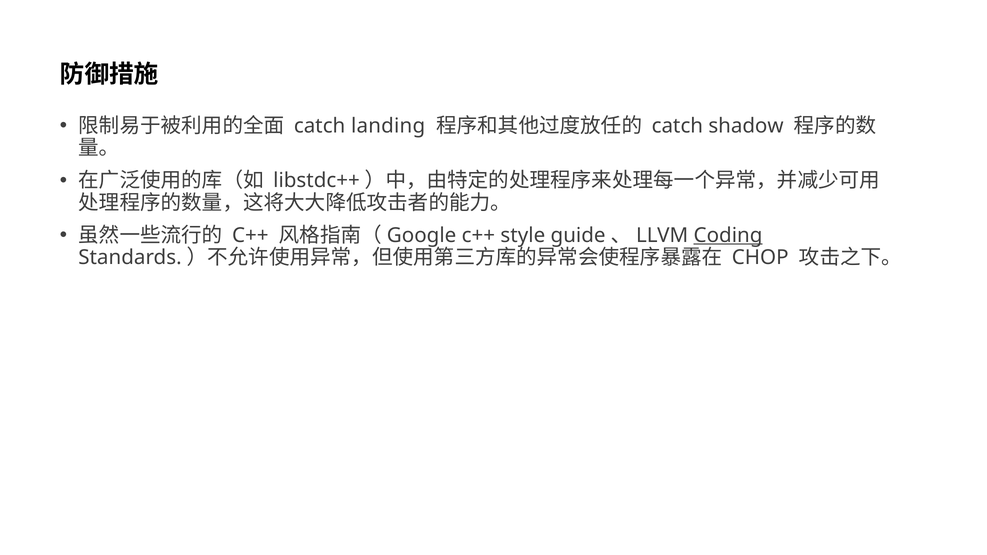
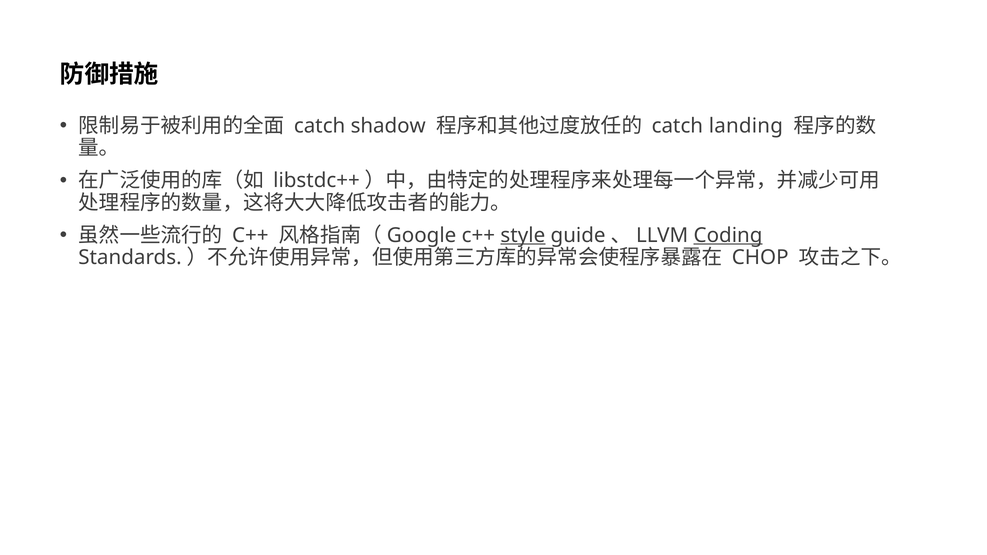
landing: landing -> shadow
shadow: shadow -> landing
style underline: none -> present
